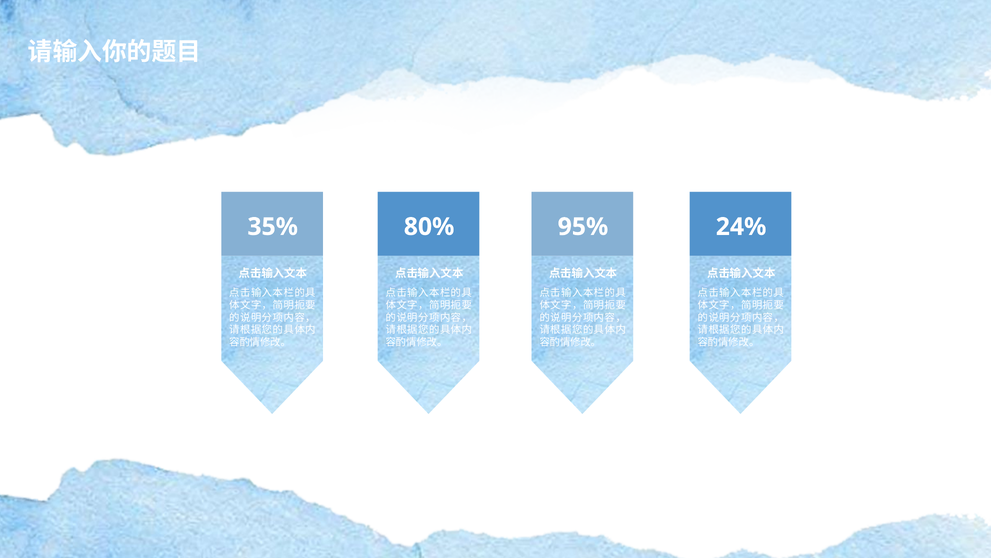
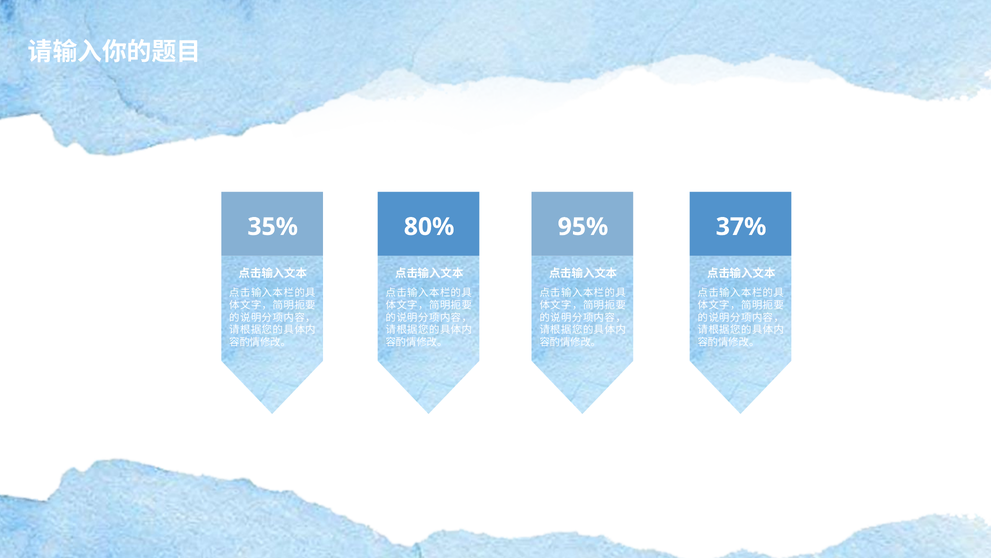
24%: 24% -> 37%
